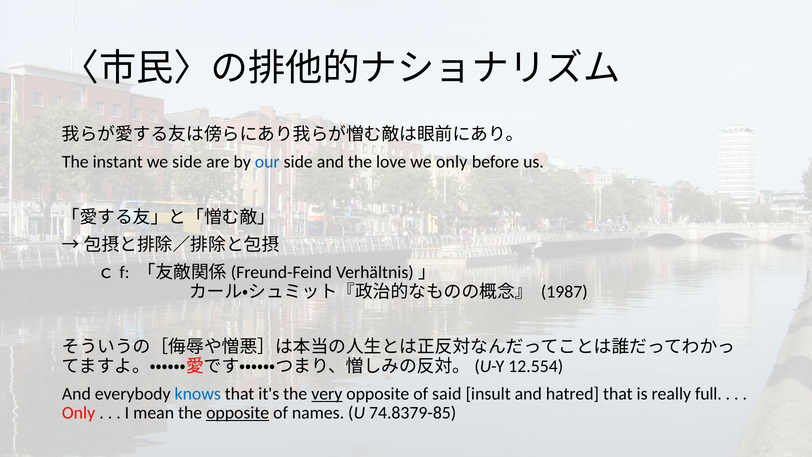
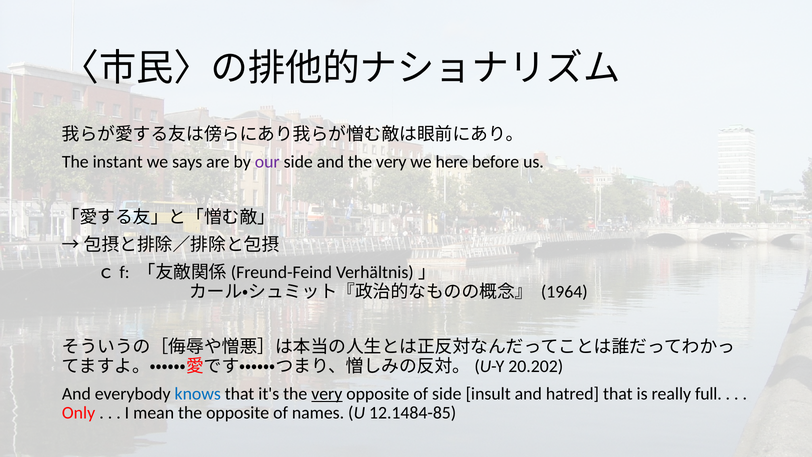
we side: side -> says
our colour: blue -> purple
and the love: love -> very
we only: only -> here
1987: 1987 -> 1964
12.554: 12.554 -> 20.202
of said: said -> side
opposite at (238, 413) underline: present -> none
74.8379-85: 74.8379-85 -> 12.1484-85
